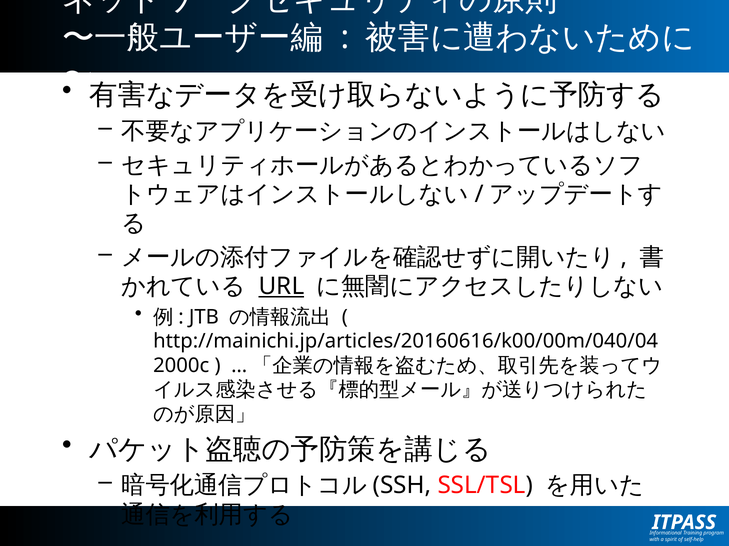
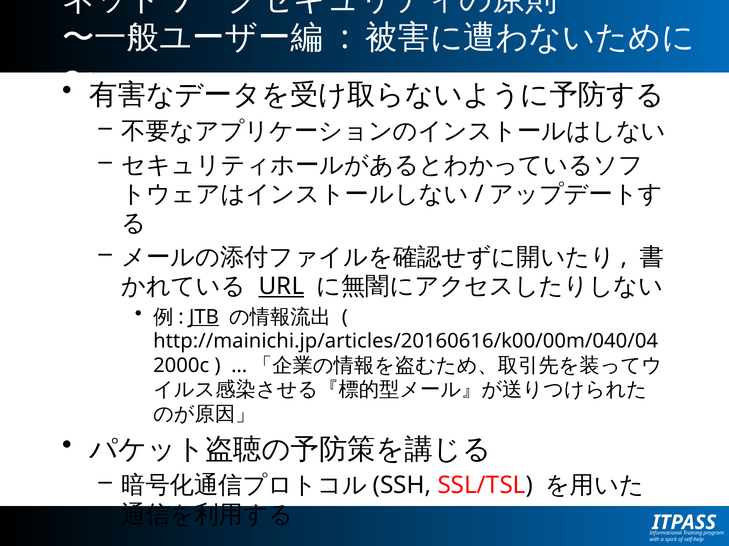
JTB underline: none -> present
